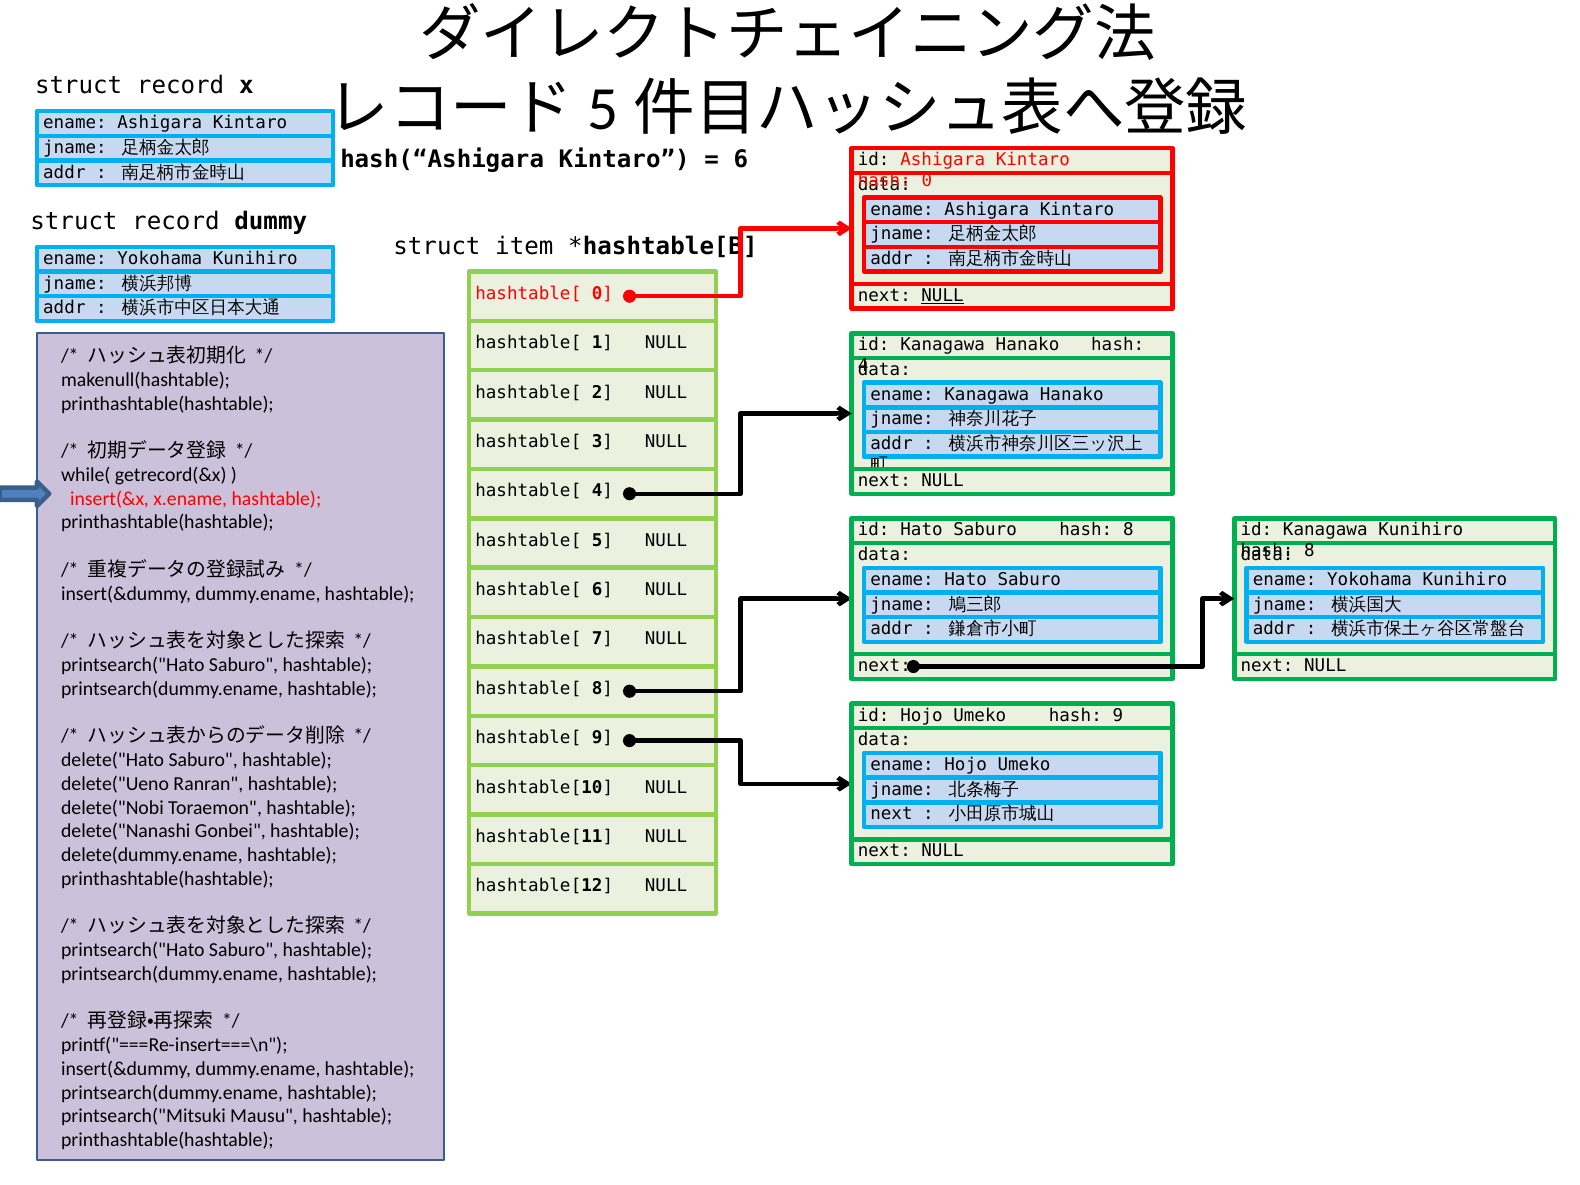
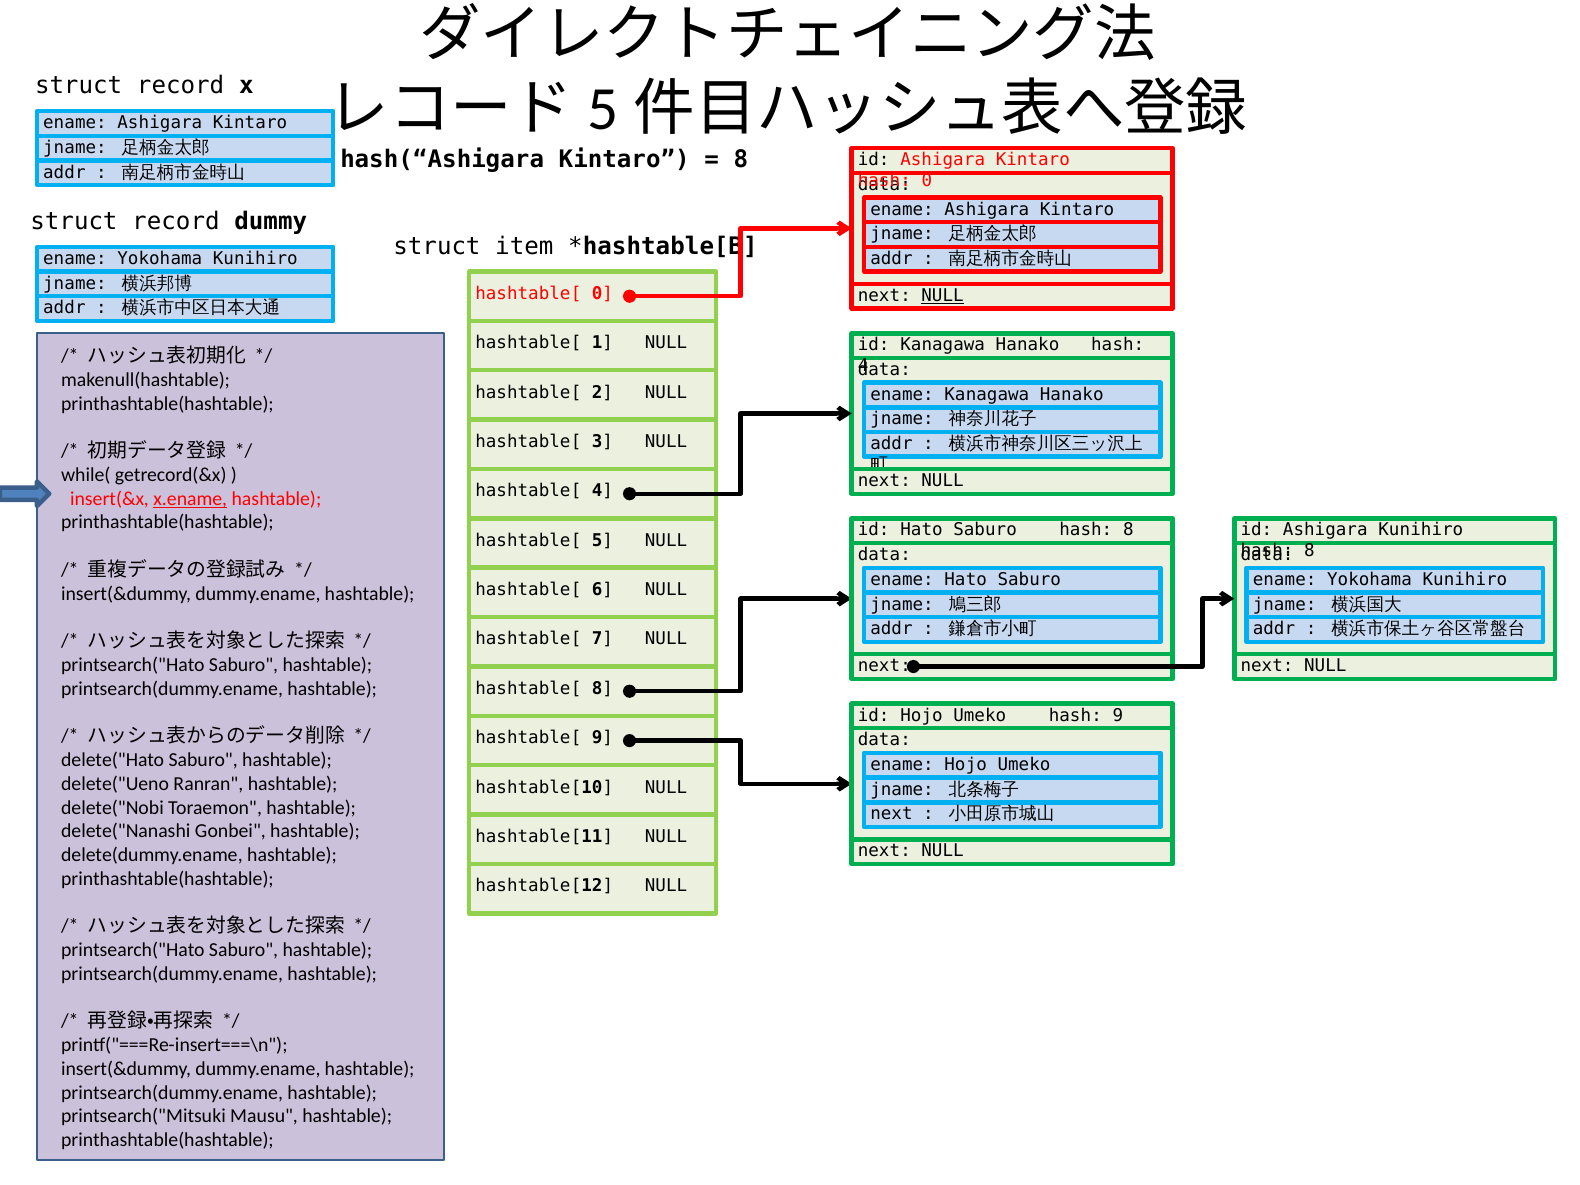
6 at (741, 160): 6 -> 8
x.ename underline: none -> present
Kanagawa at (1325, 530): Kanagawa -> Ashigara
